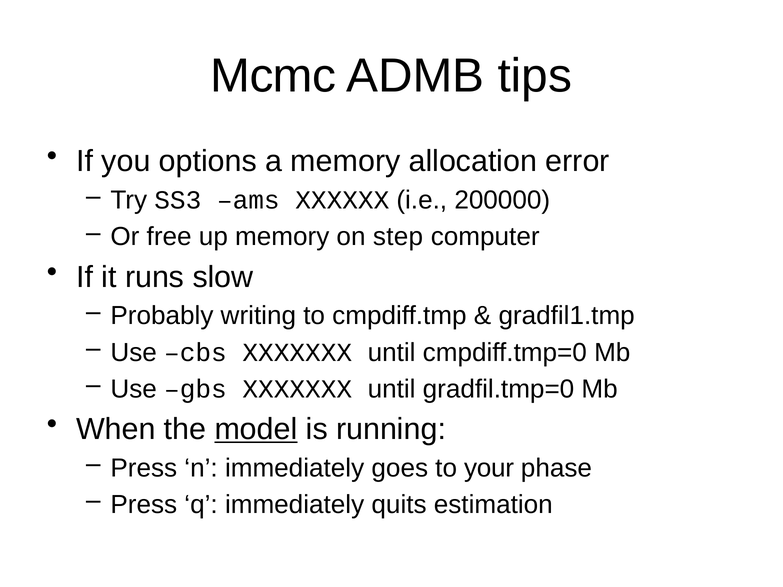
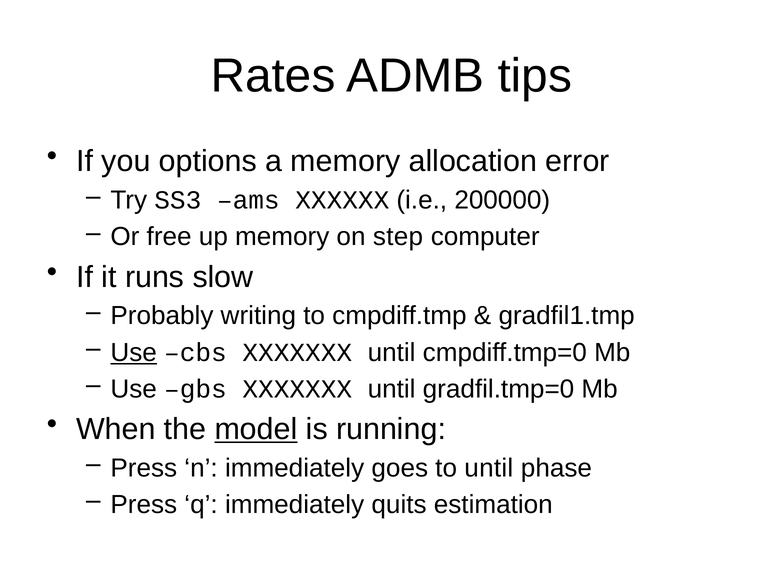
Mcmc: Mcmc -> Rates
Use at (134, 353) underline: none -> present
to your: your -> until
